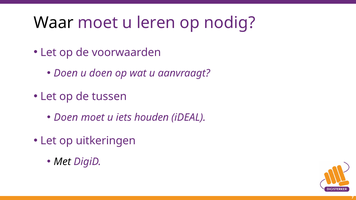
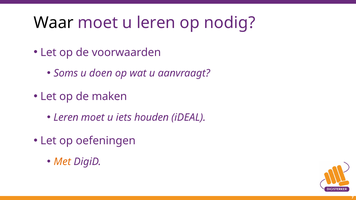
Doen at (66, 73): Doen -> Soms
tussen: tussen -> maken
Doen at (66, 118): Doen -> Leren
uitkeringen: uitkeringen -> oefeningen
Met colour: black -> orange
